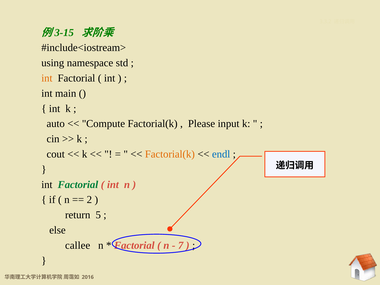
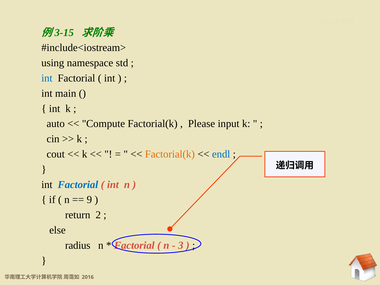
int at (47, 78) colour: orange -> blue
Factorial at (78, 185) colour: green -> blue
2: 2 -> 9
5: 5 -> 2
callee: callee -> radius
7: 7 -> 3
